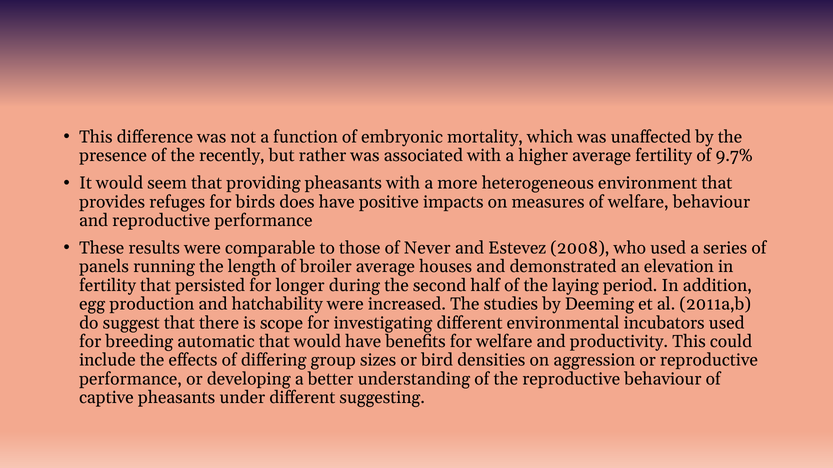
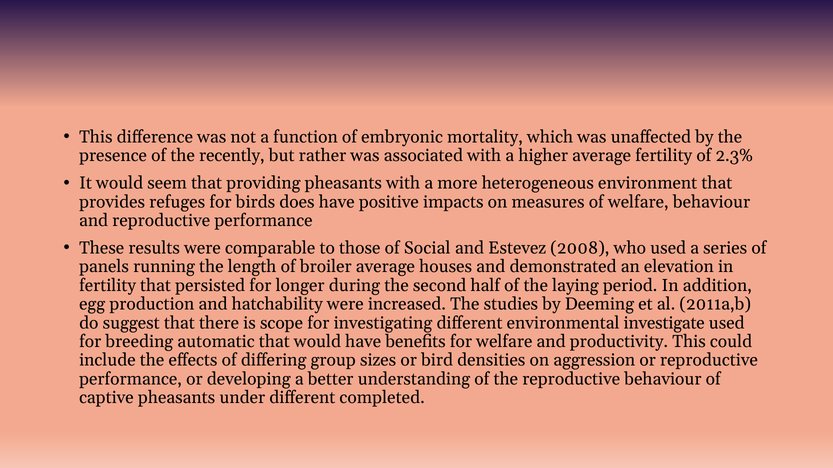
9.7%: 9.7% -> 2.3%
Never: Never -> Social
incubators: incubators -> investigate
suggesting: suggesting -> completed
